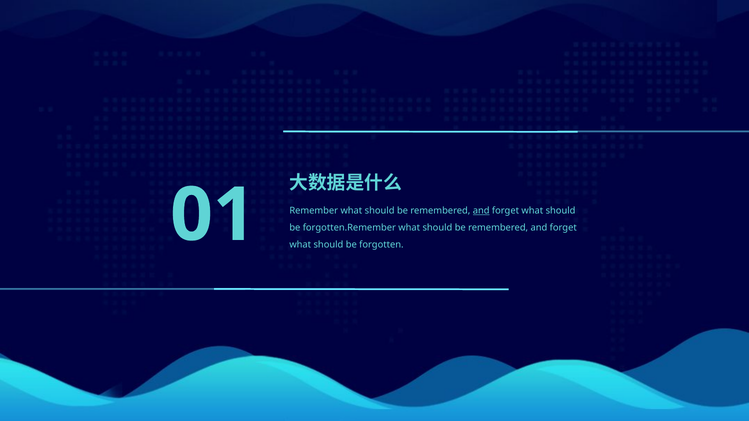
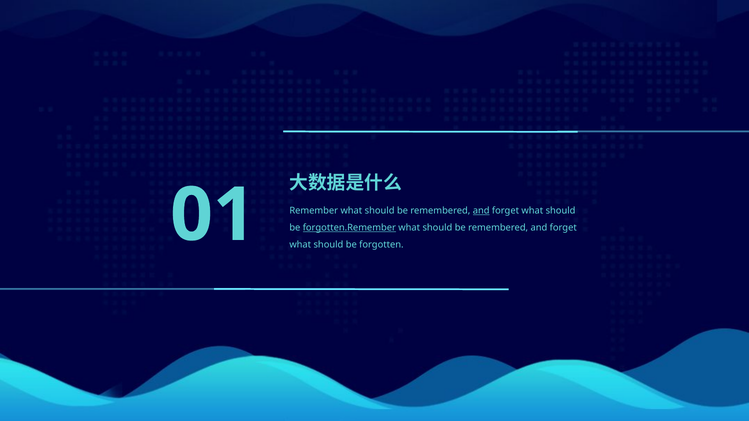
forgotten.Remember underline: none -> present
